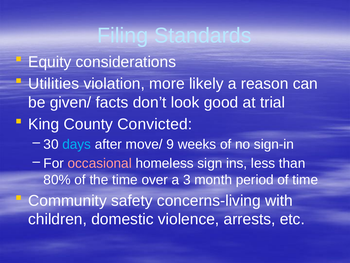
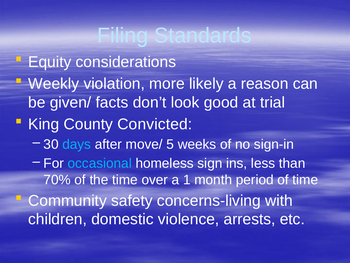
Utilities: Utilities -> Weekly
9: 9 -> 5
occasional colour: pink -> light blue
80%: 80% -> 70%
3: 3 -> 1
